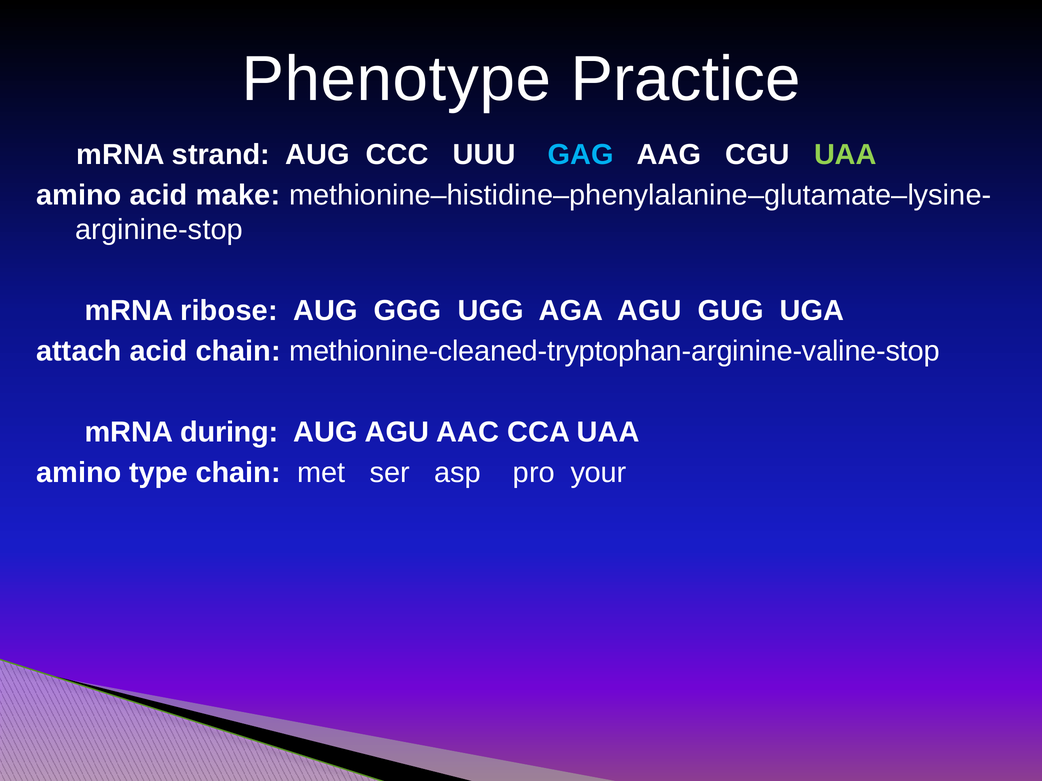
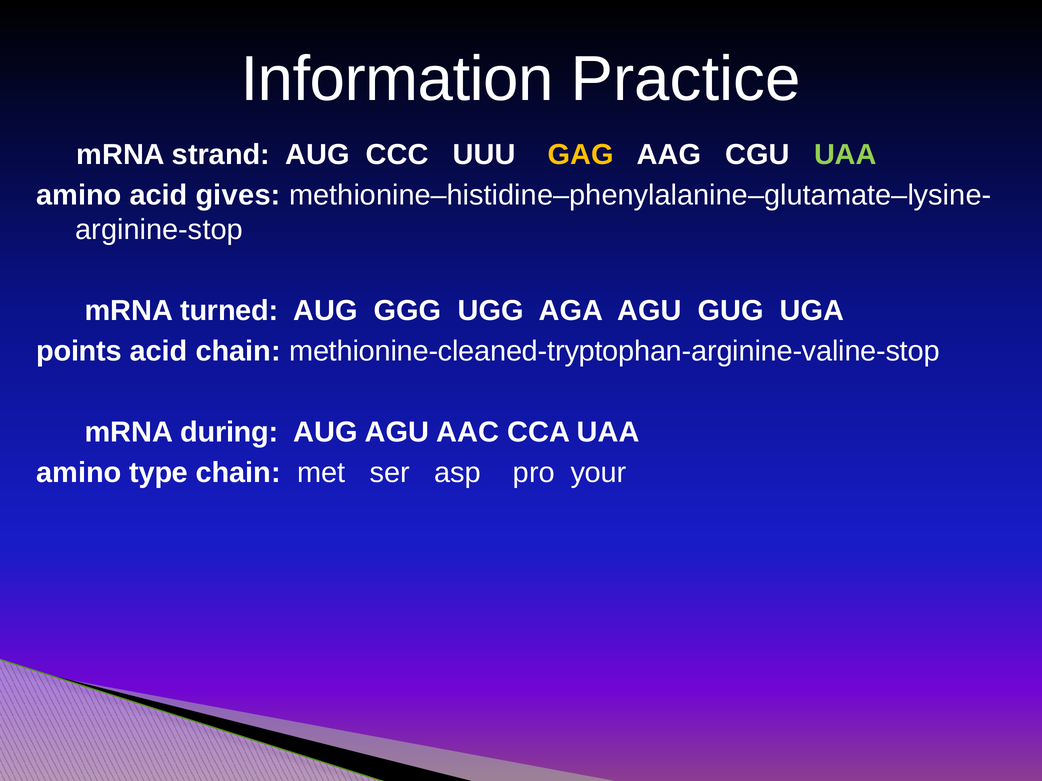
Phenotype: Phenotype -> Information
GAG colour: light blue -> yellow
make: make -> gives
ribose: ribose -> turned
attach: attach -> points
